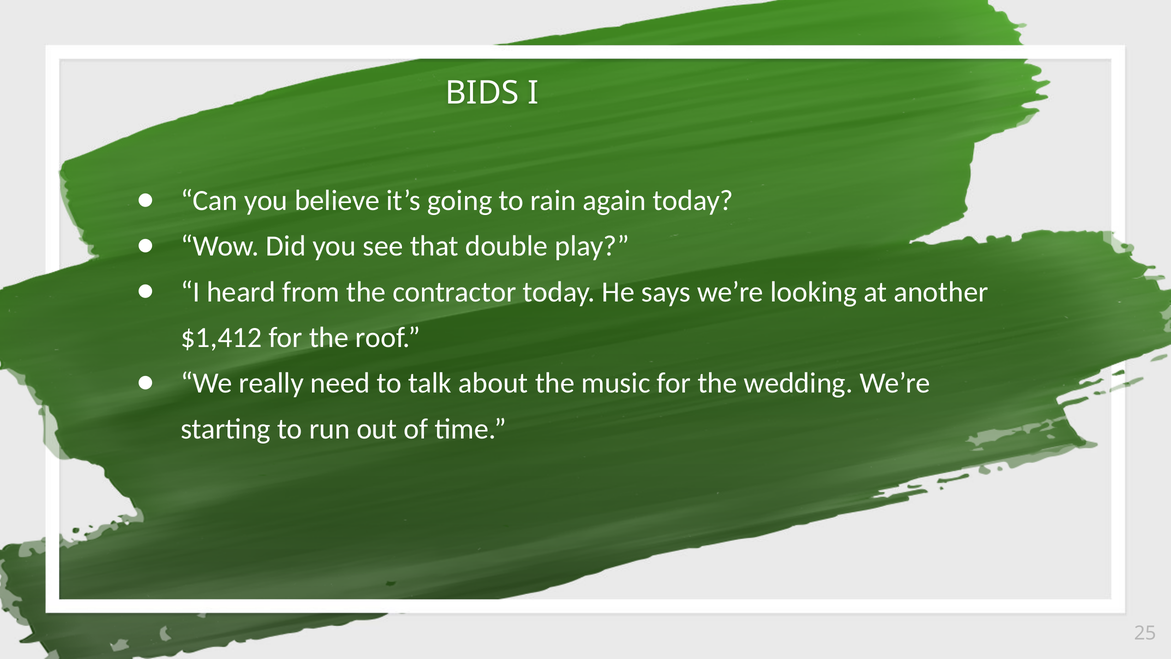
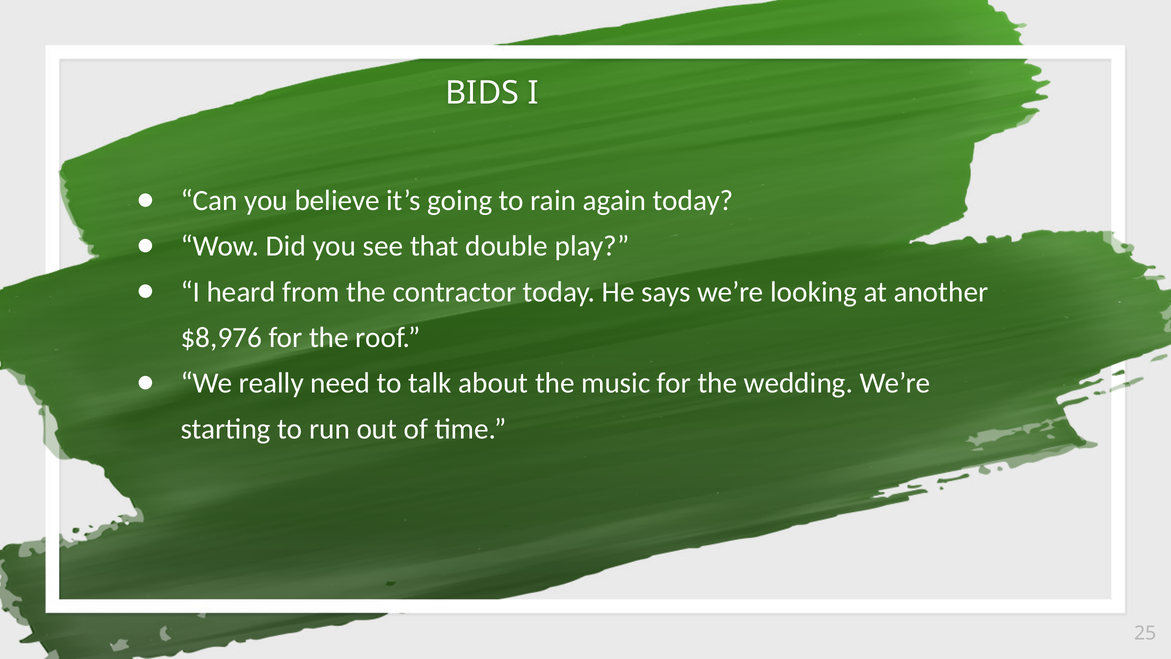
$1,412: $1,412 -> $8,976
